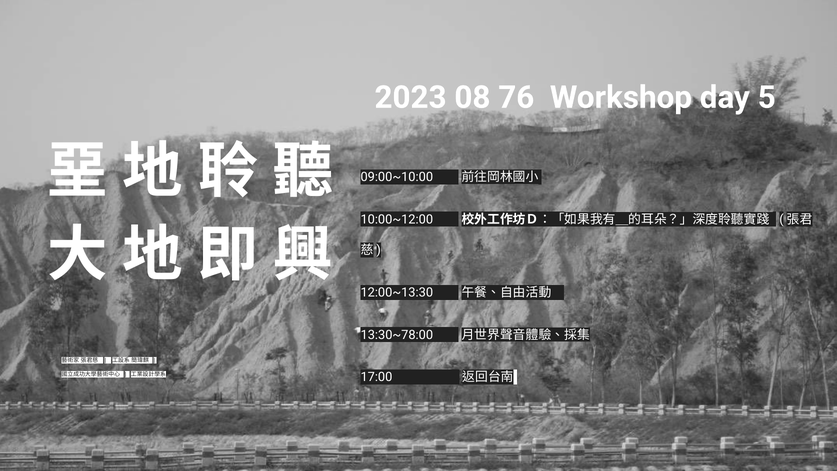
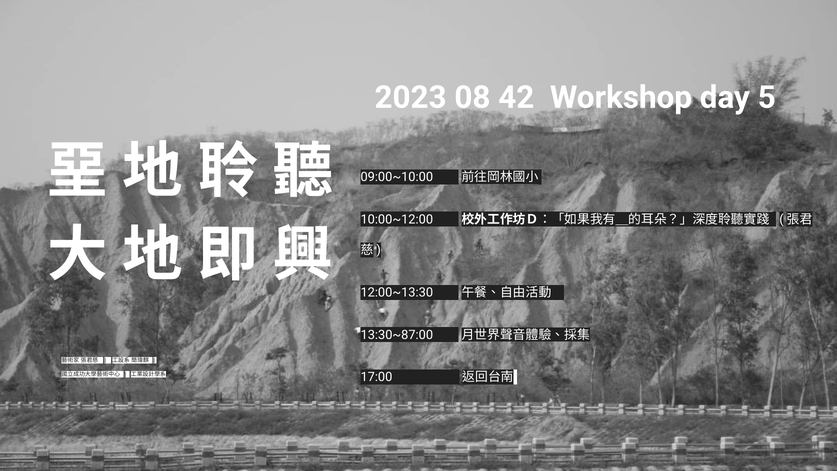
76: 76 -> 42
13:30~78:00: 13:30~78:00 -> 13:30~87:00
